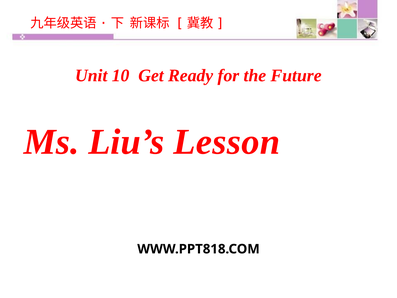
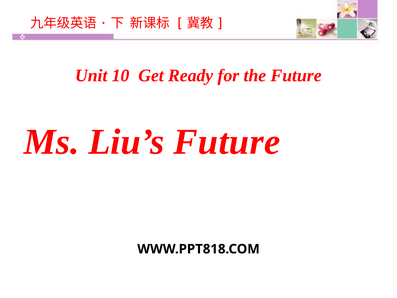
Liu’s Lesson: Lesson -> Future
